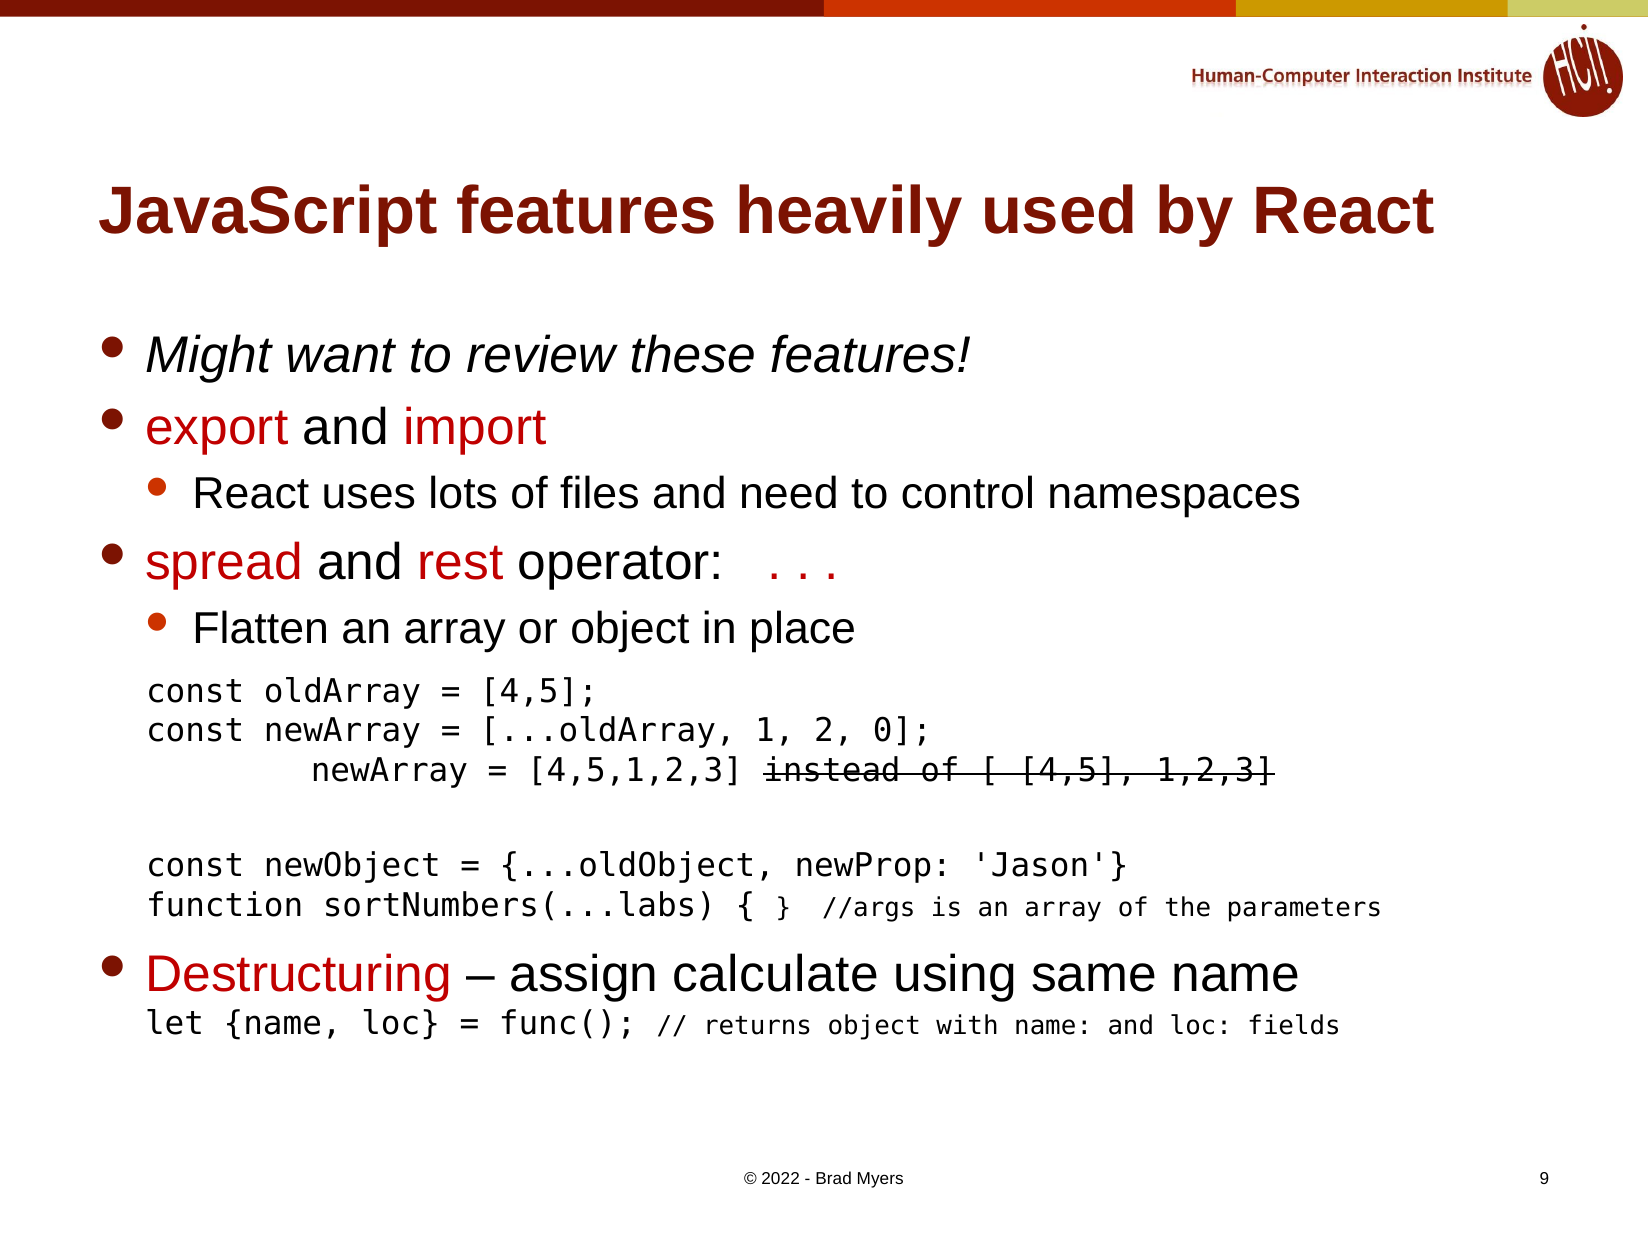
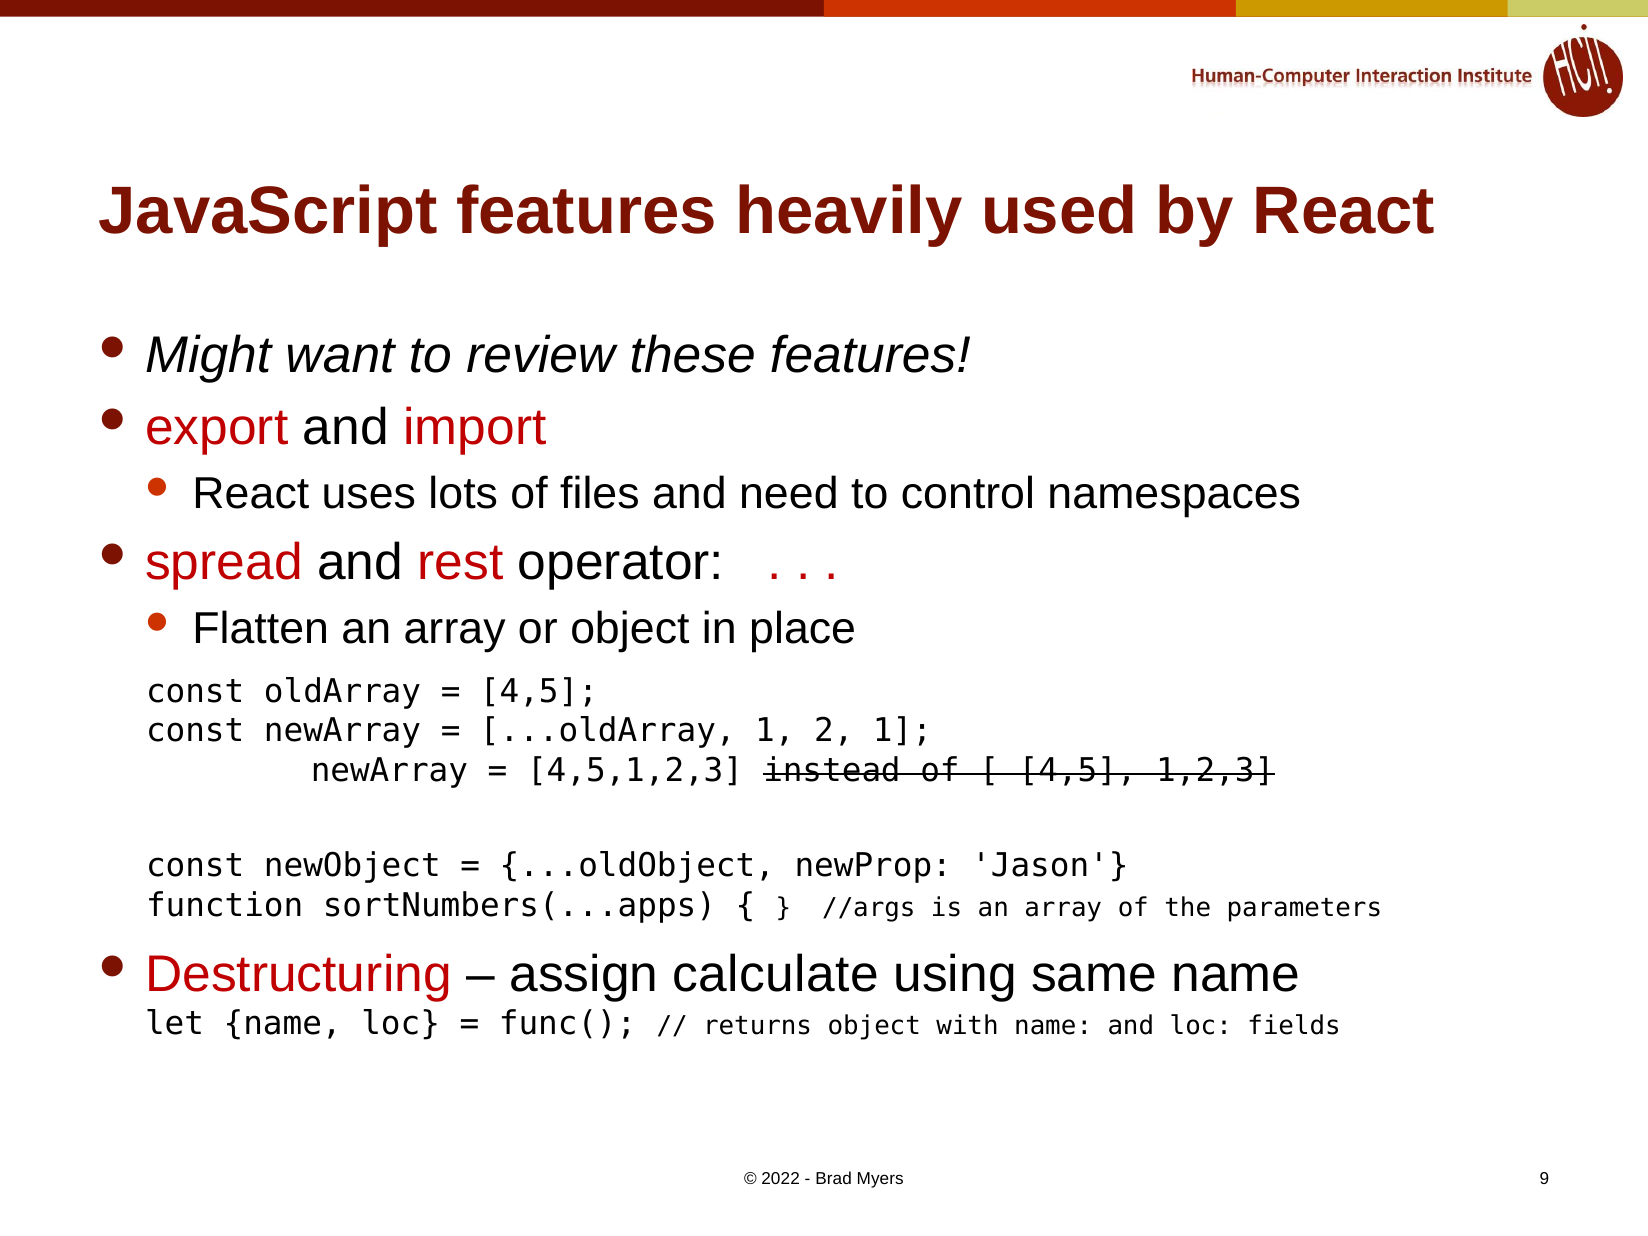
2 0: 0 -> 1
sortNumbers(...labs: sortNumbers(...labs -> sortNumbers(...apps
